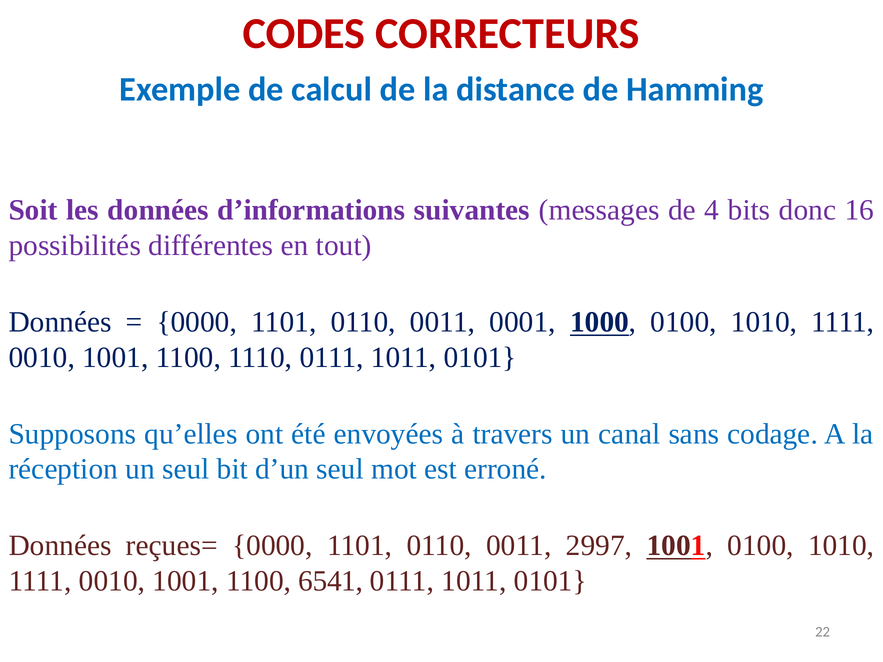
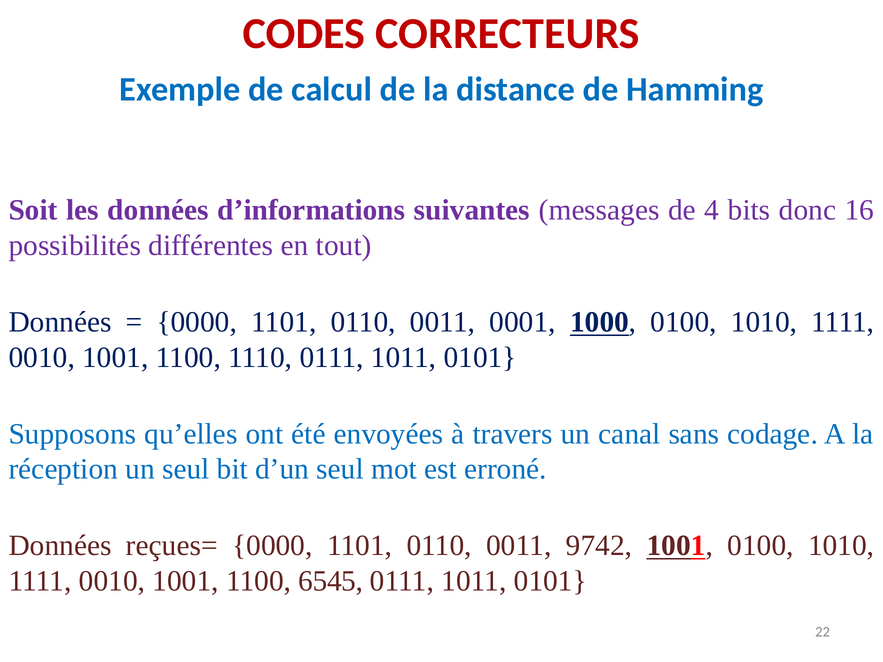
2997: 2997 -> 9742
6541: 6541 -> 6545
